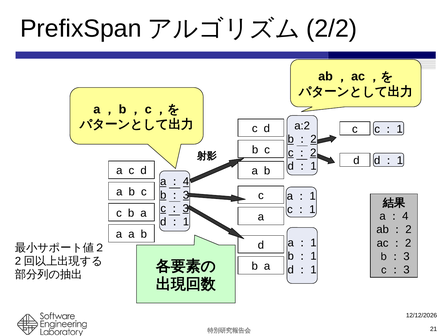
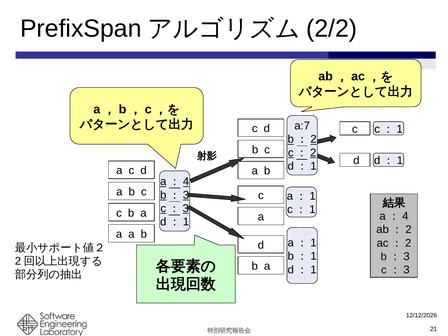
a:2: a:2 -> a:7
